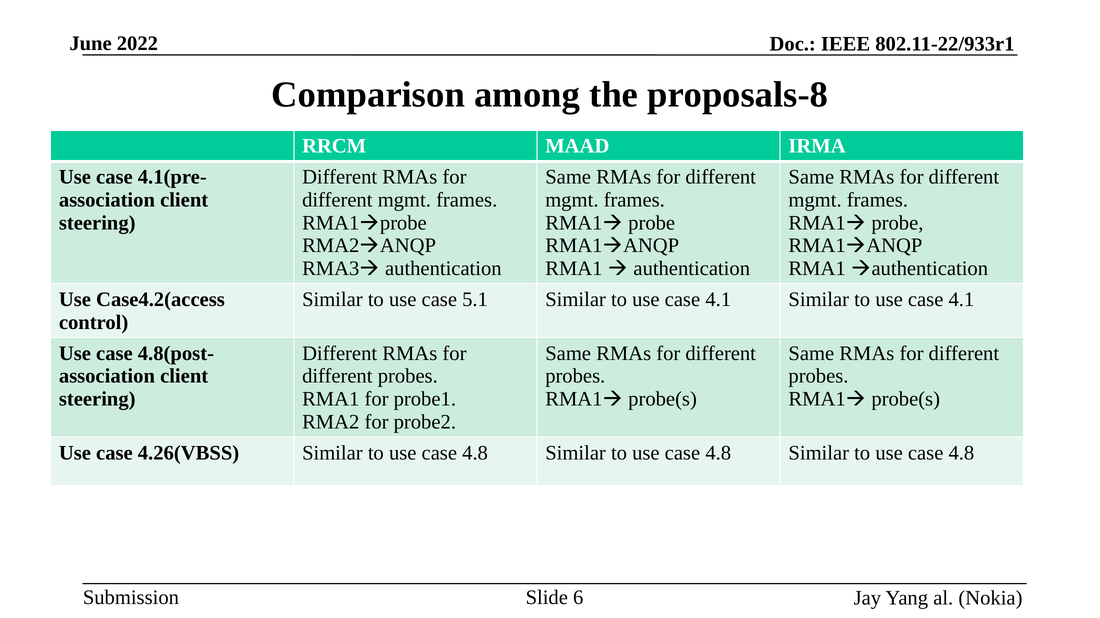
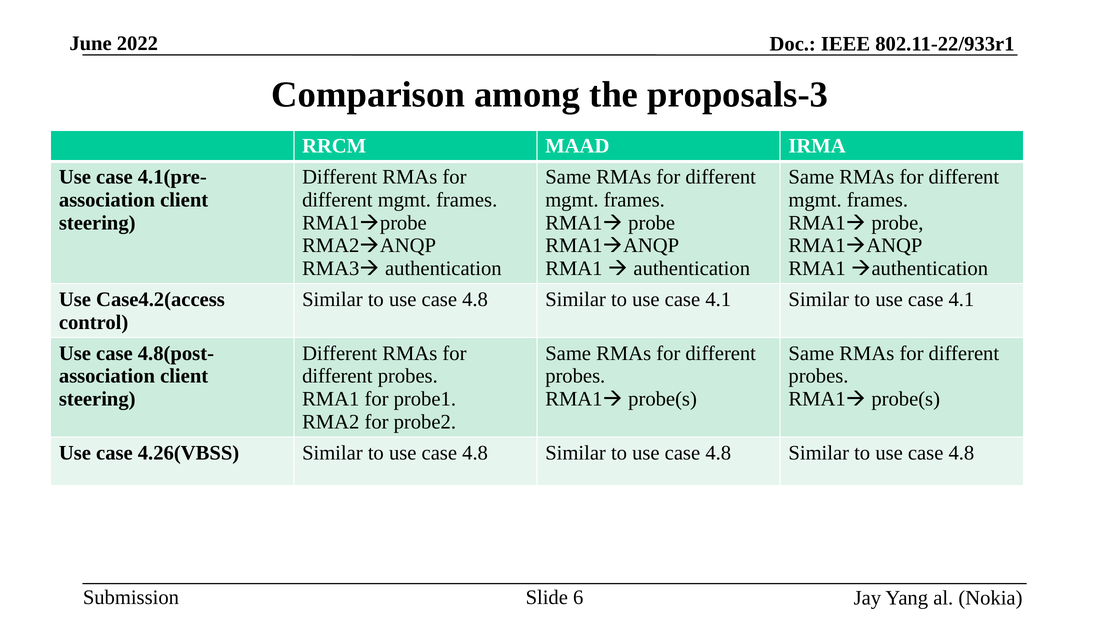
proposals-8: proposals-8 -> proposals-3
5.1 at (475, 300): 5.1 -> 4.8
